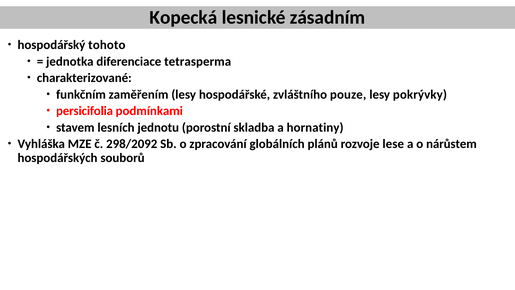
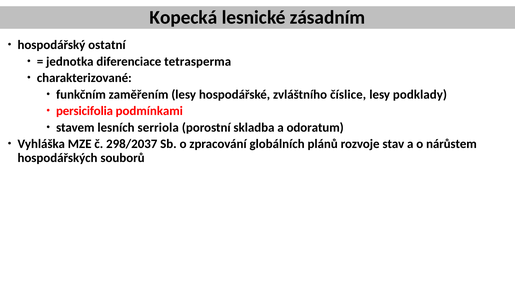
tohoto: tohoto -> ostatní
pouze: pouze -> číslice
pokrývky: pokrývky -> podklady
jednotu: jednotu -> serriola
hornatiny: hornatiny -> odoratum
298/2092: 298/2092 -> 298/2037
lese: lese -> stav
